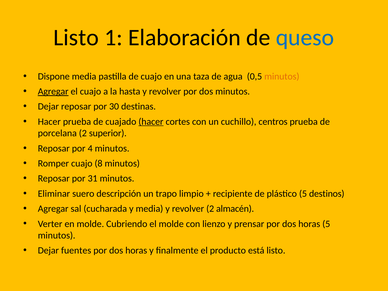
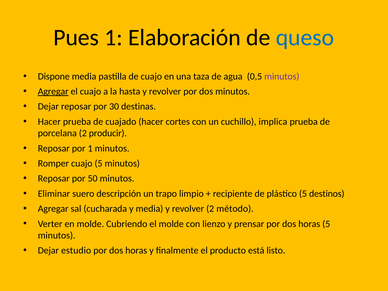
Listo at (76, 38): Listo -> Pues
minutos at (282, 76) colour: orange -> purple
hacer at (151, 122) underline: present -> none
centros: centros -> implica
superior: superior -> producir
por 4: 4 -> 1
cuajo 8: 8 -> 5
31: 31 -> 50
almacén: almacén -> método
fuentes: fuentes -> estudio
